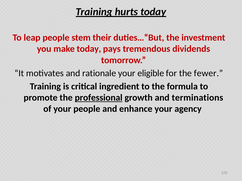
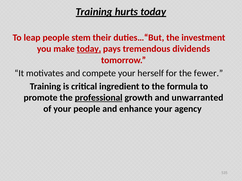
today at (89, 49) underline: none -> present
rationale: rationale -> compete
eligible: eligible -> herself
terminations: terminations -> unwarranted
